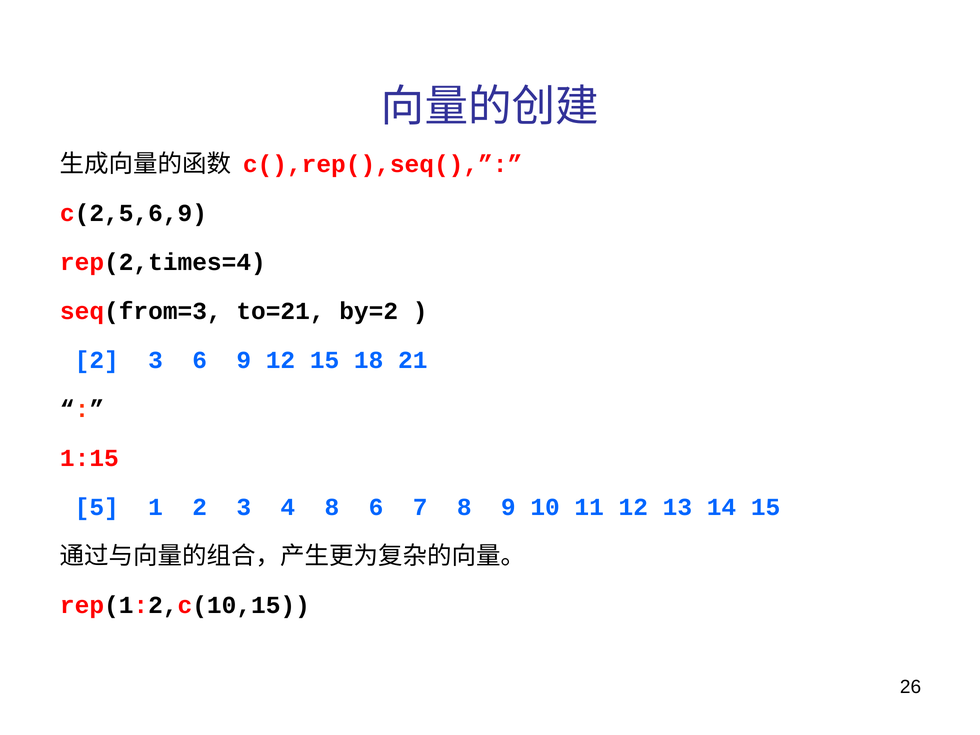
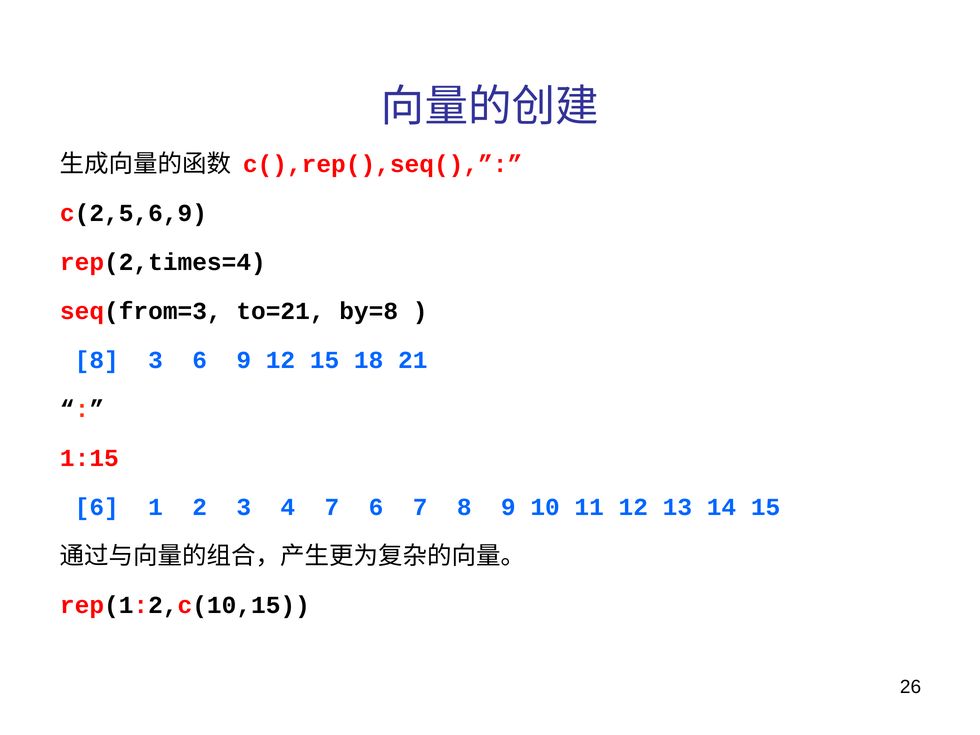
by=2: by=2 -> by=8
2 at (97, 360): 2 -> 8
5 at (97, 507): 5 -> 6
4 8: 8 -> 7
